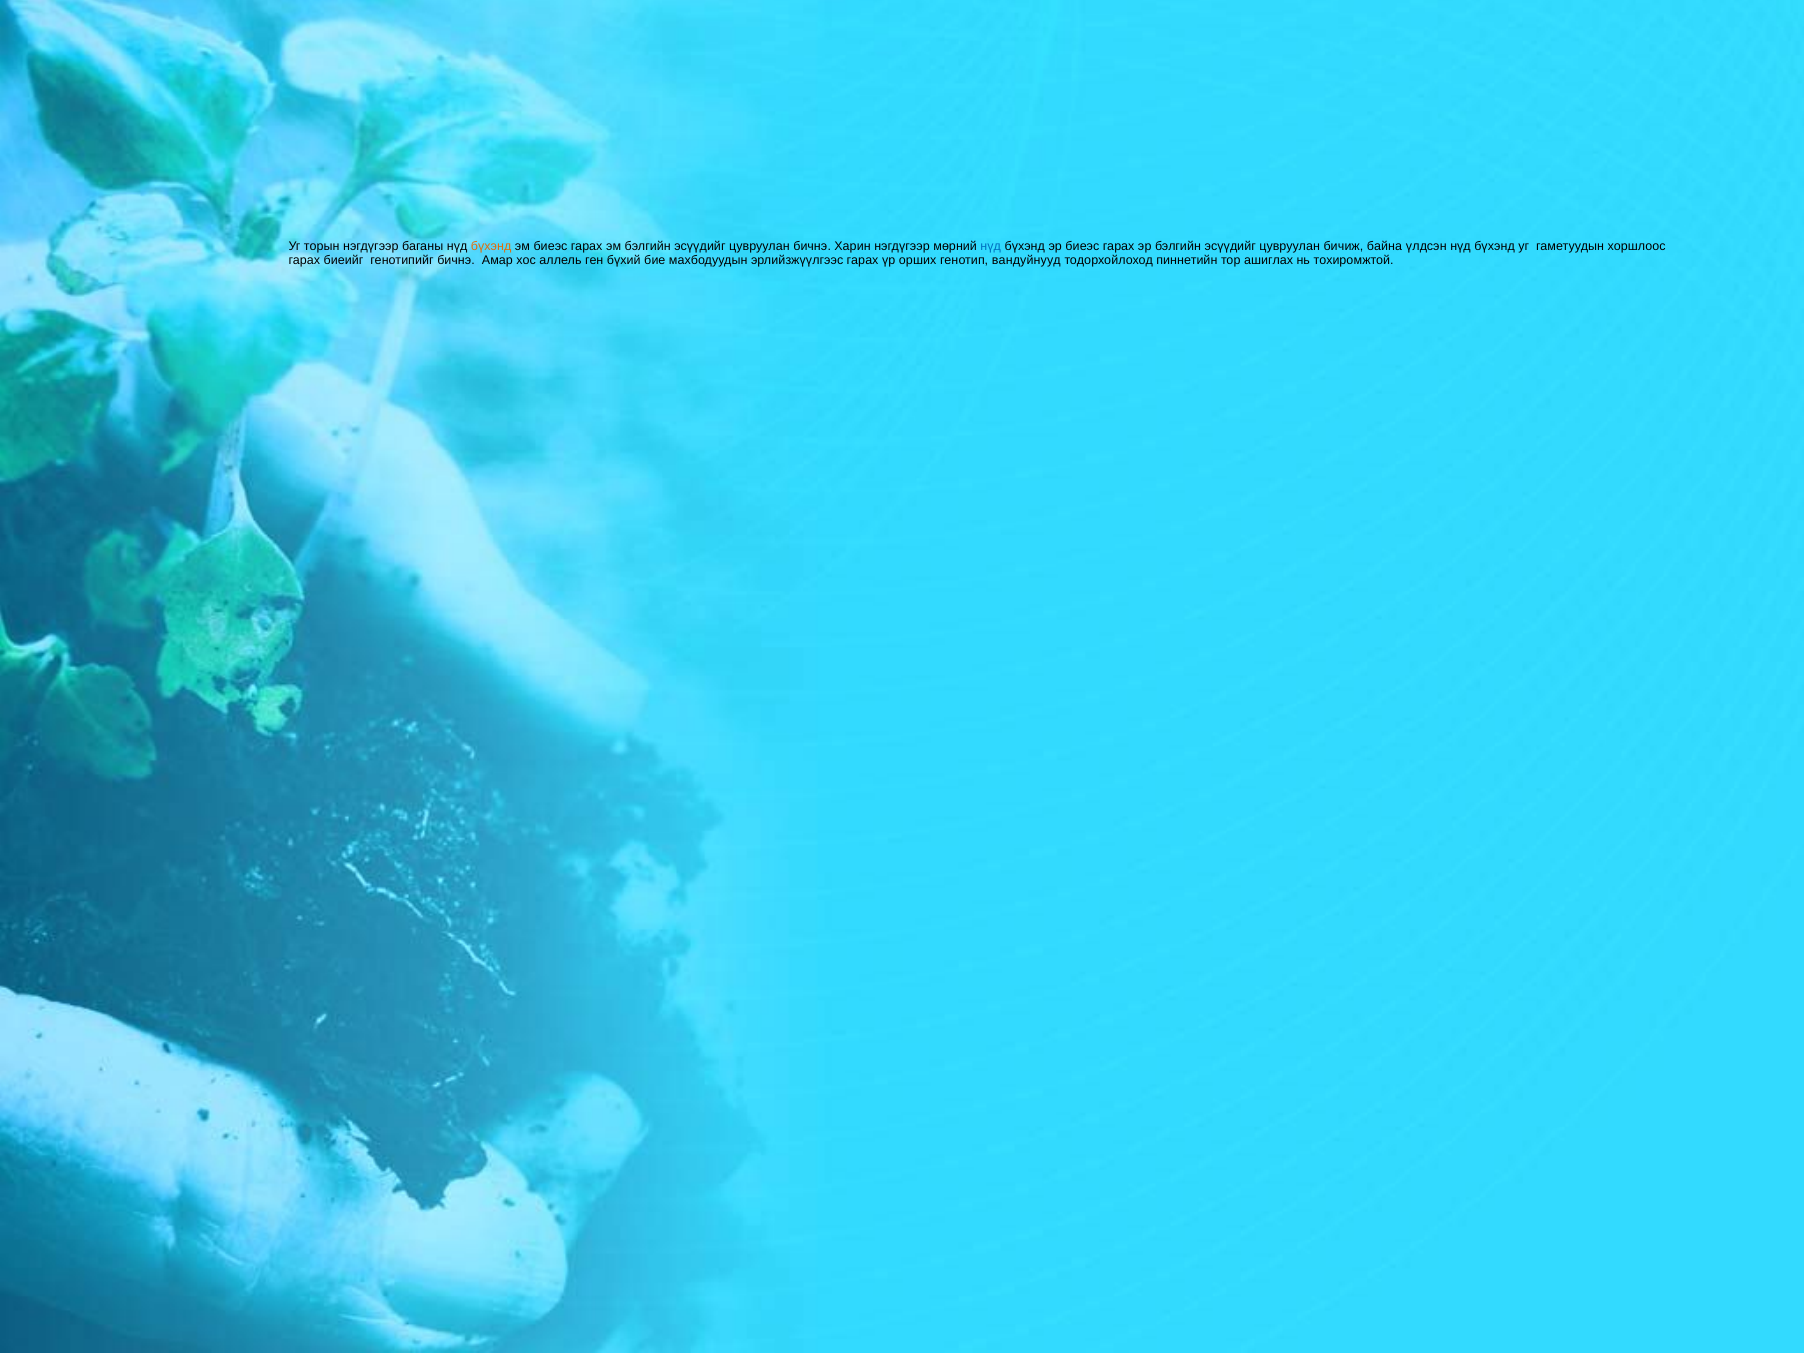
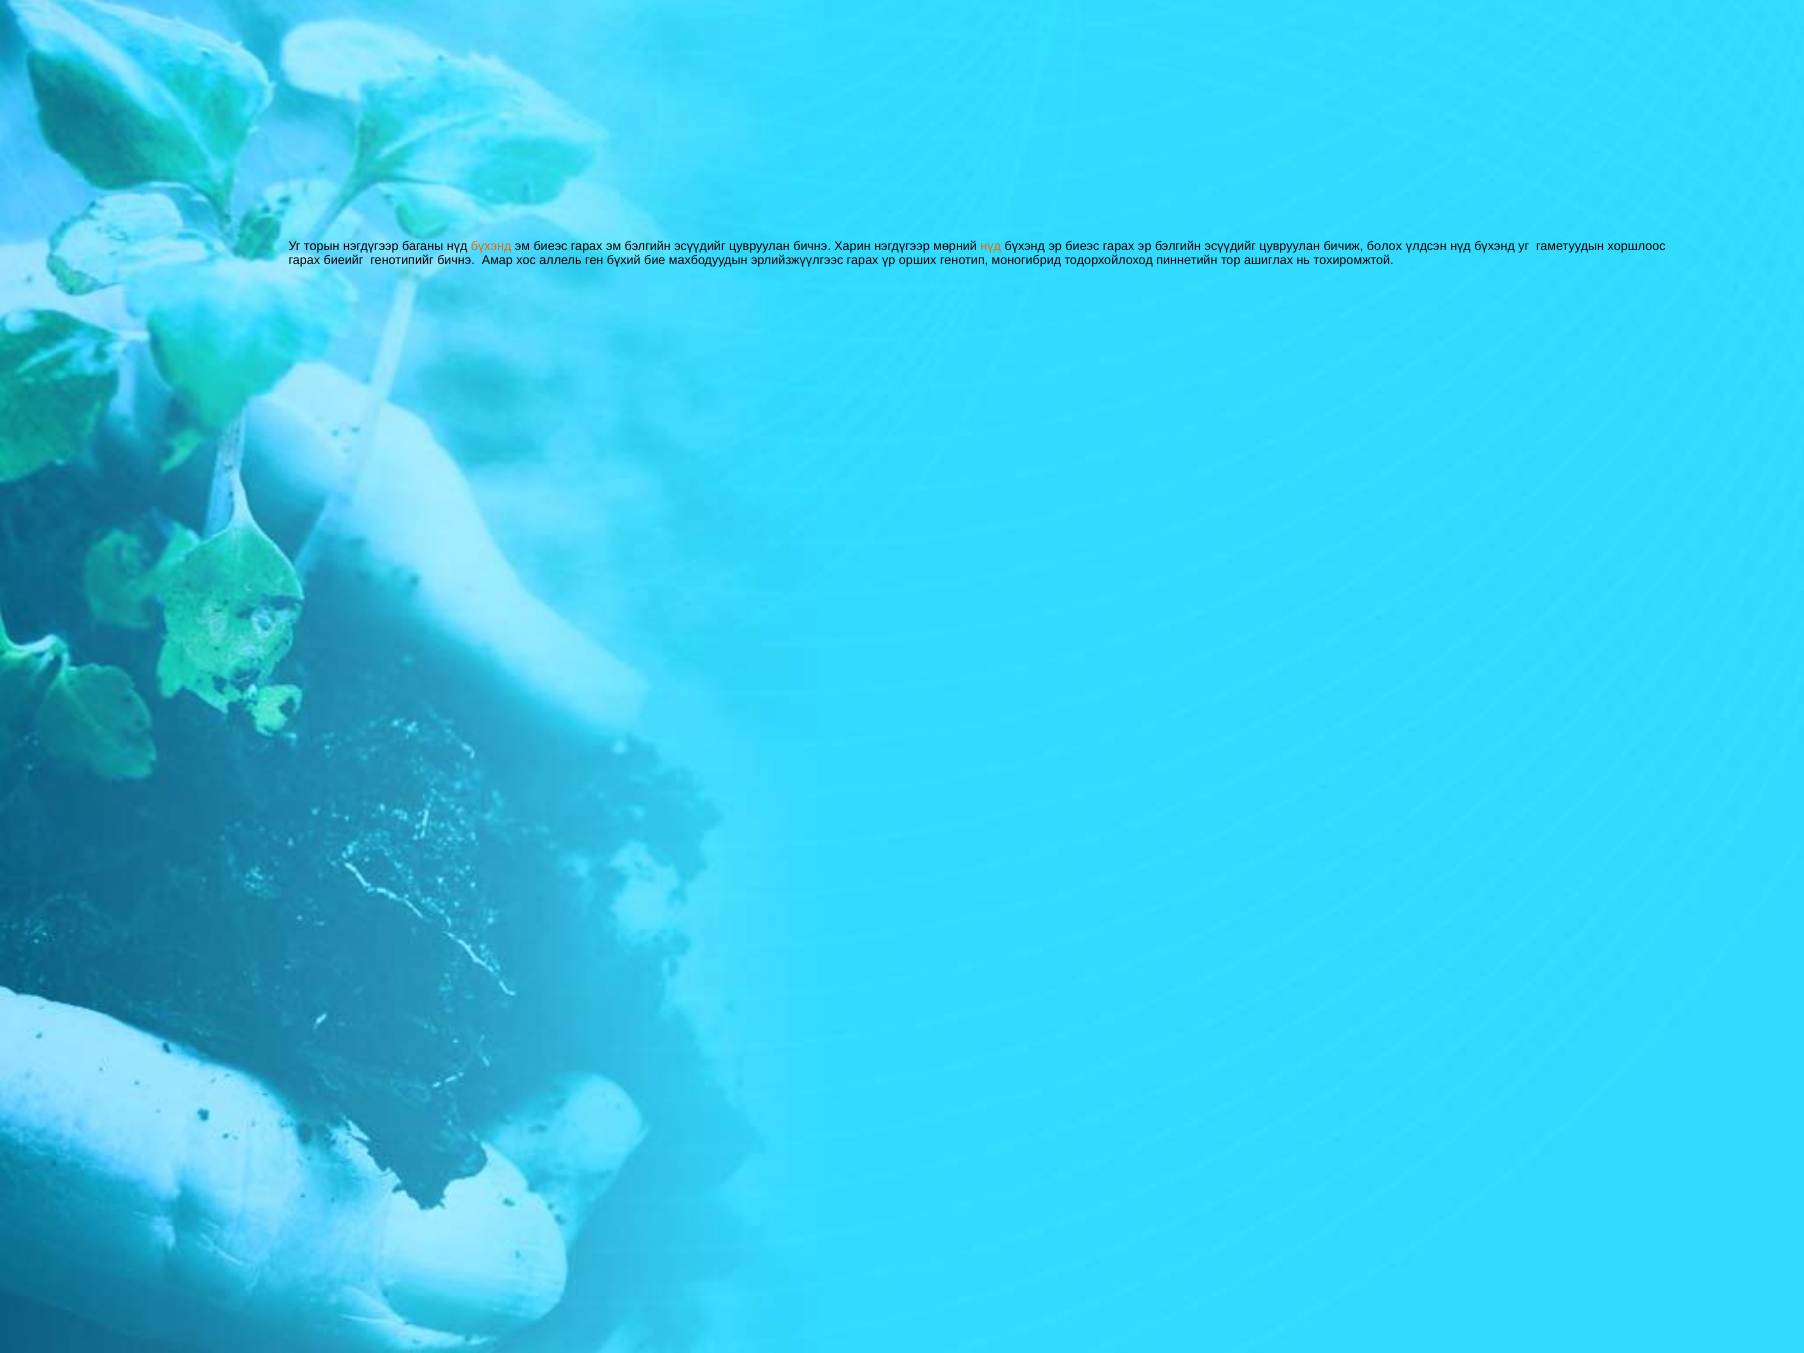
нүд at (991, 246) colour: blue -> orange
байна: байна -> болох
вандуйнууд: вандуйнууд -> моногибрид
